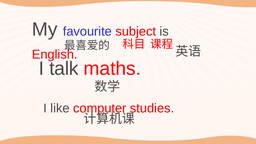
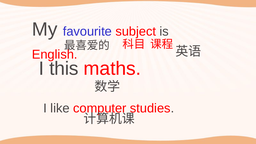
talk: talk -> this
